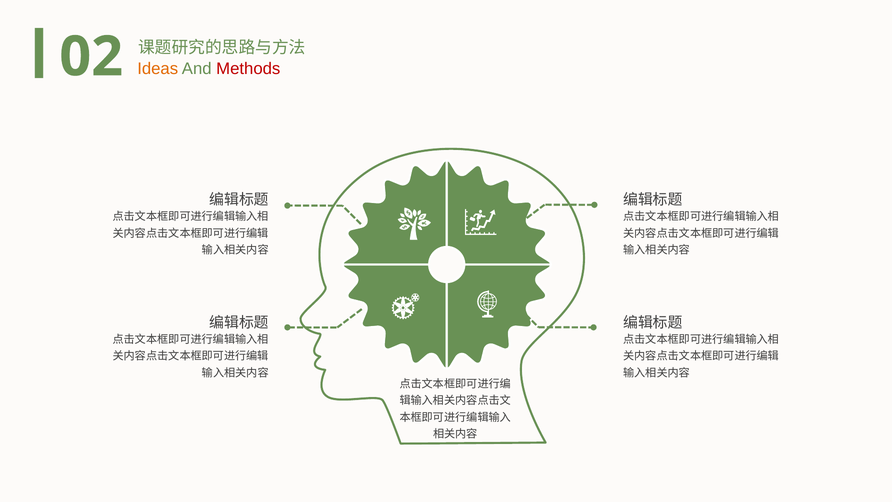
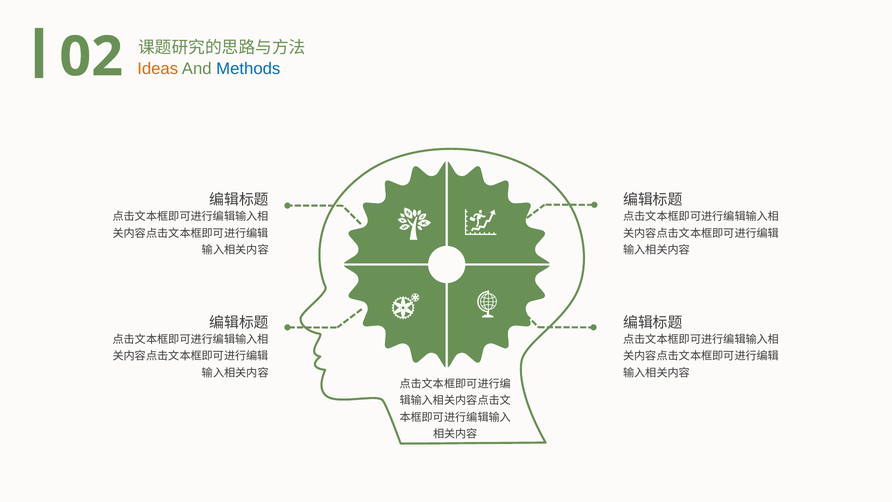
Methods colour: red -> blue
